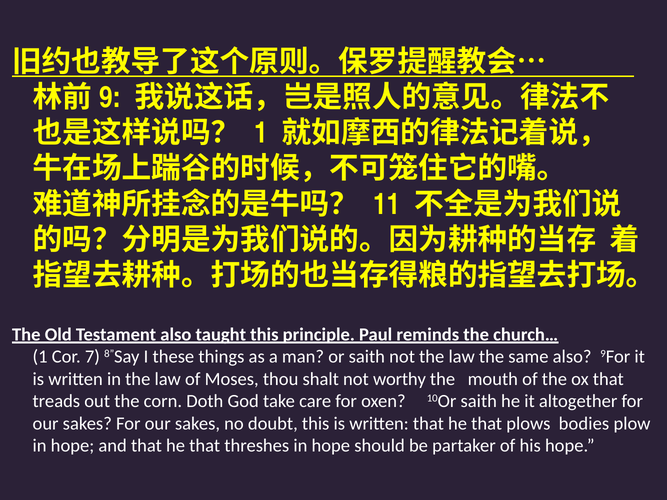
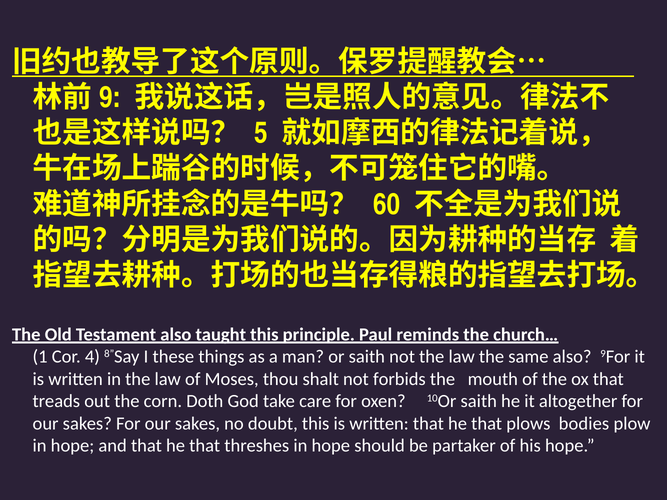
1 at (261, 133): 1 -> 5
11: 11 -> 60
7: 7 -> 4
worthy: worthy -> forbids
